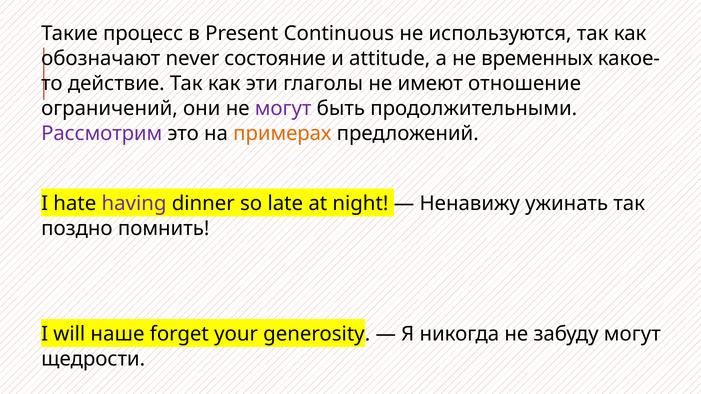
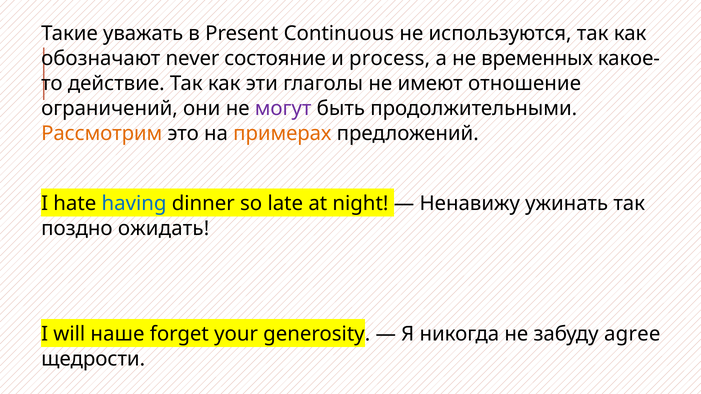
процесс: процесс -> уважать
attitude: attitude -> process
Рассмотрим colour: purple -> orange
having colour: purple -> blue
помнить: помнить -> ожидать
забуду могут: могут -> agree
